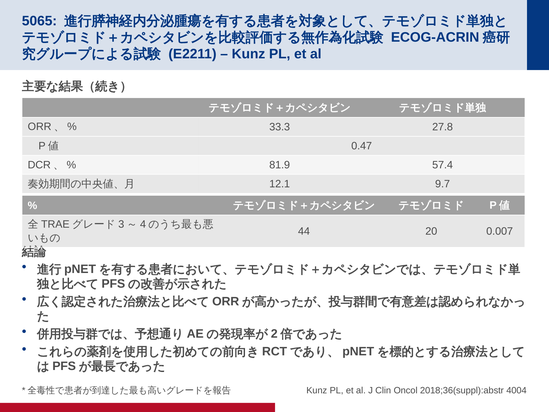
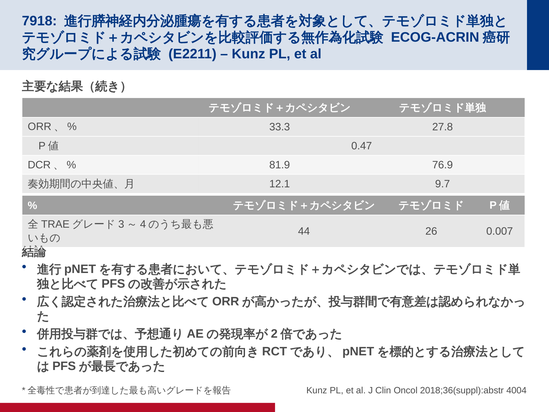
5065: 5065 -> 7918
57.4: 57.4 -> 76.9
20: 20 -> 26
